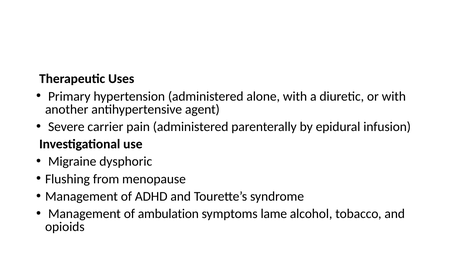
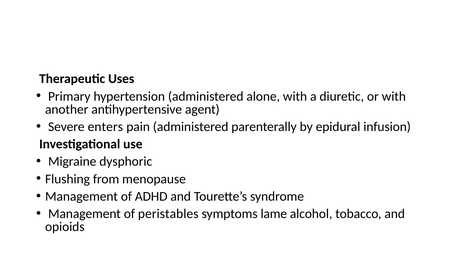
carrier: carrier -> enters
ambulation: ambulation -> peristables
